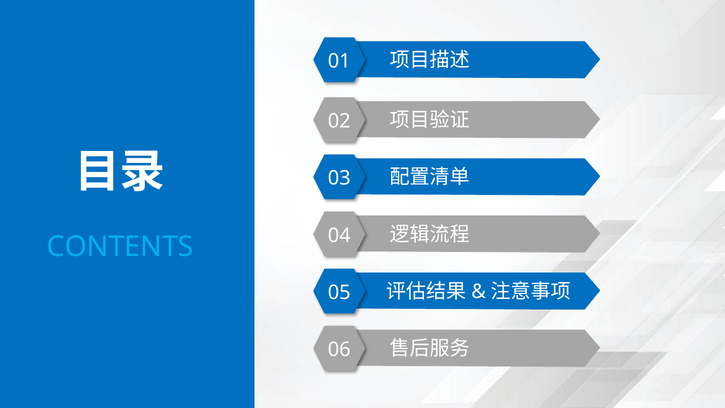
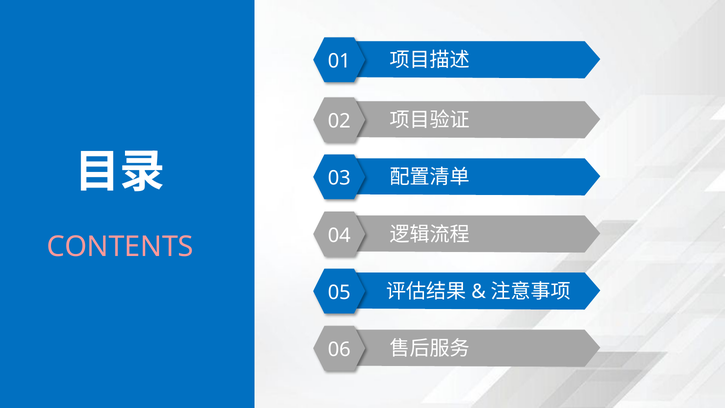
CONTENTS colour: light blue -> pink
